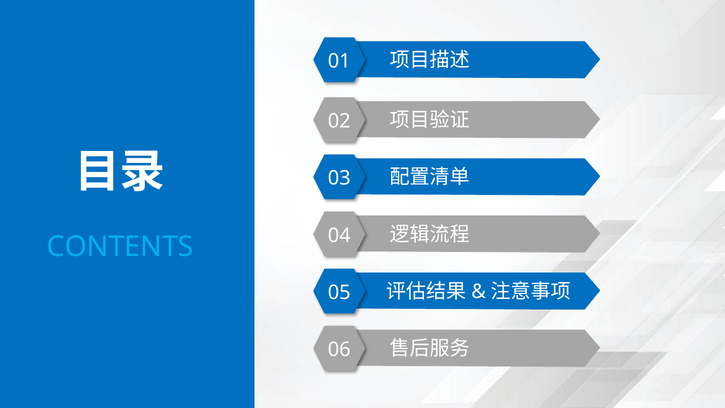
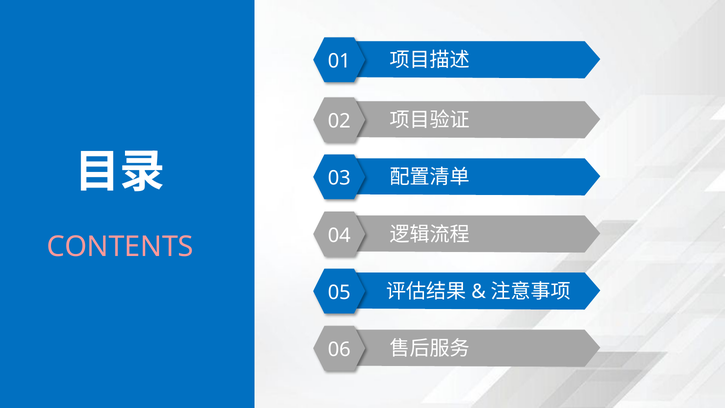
CONTENTS colour: light blue -> pink
